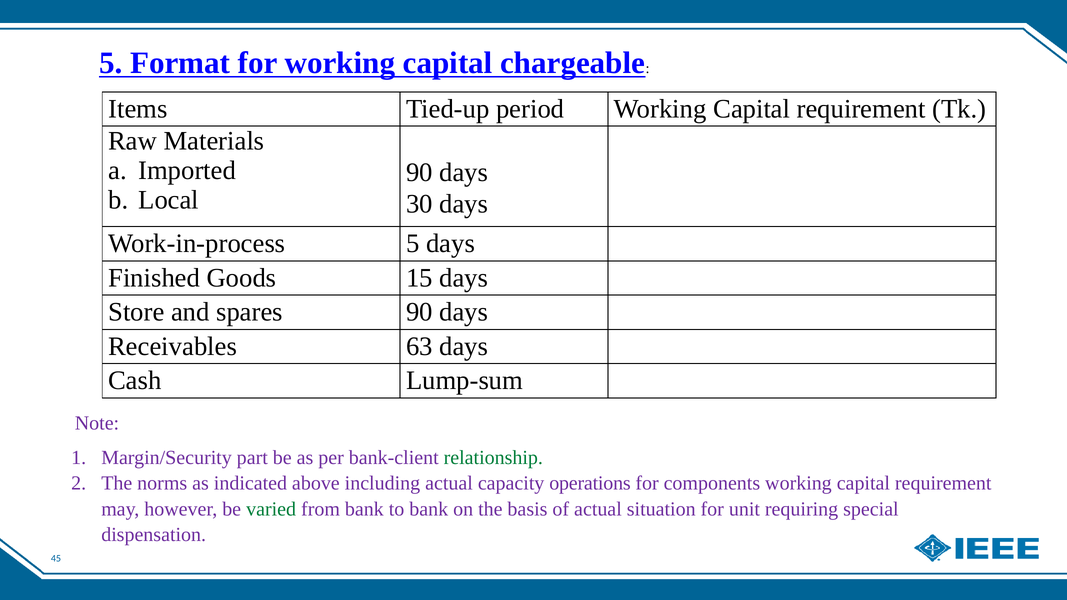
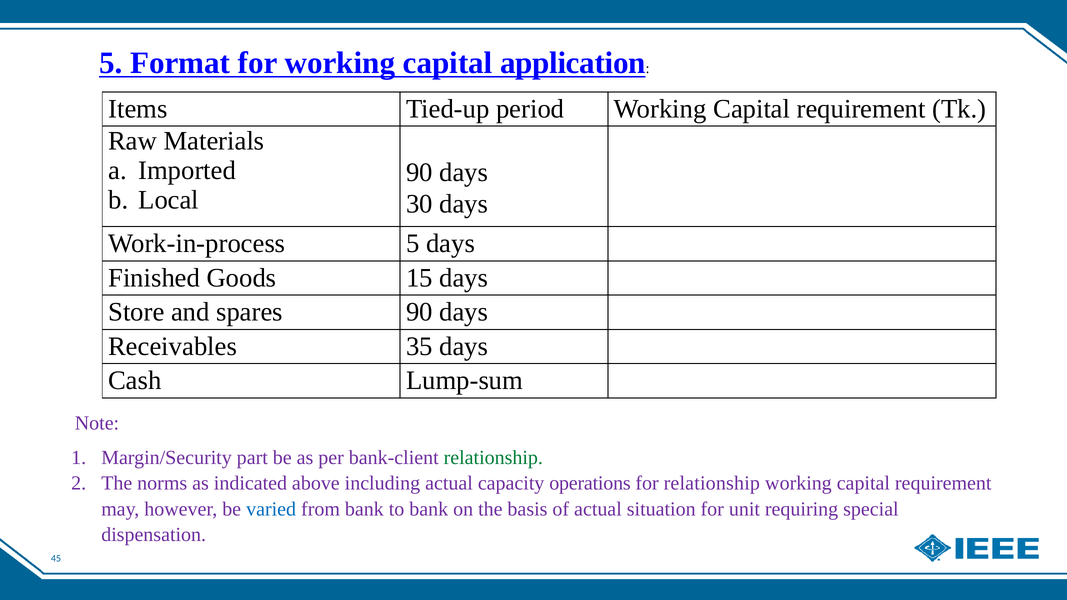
chargeable: chargeable -> application
63: 63 -> 35
for components: components -> relationship
varied colour: green -> blue
